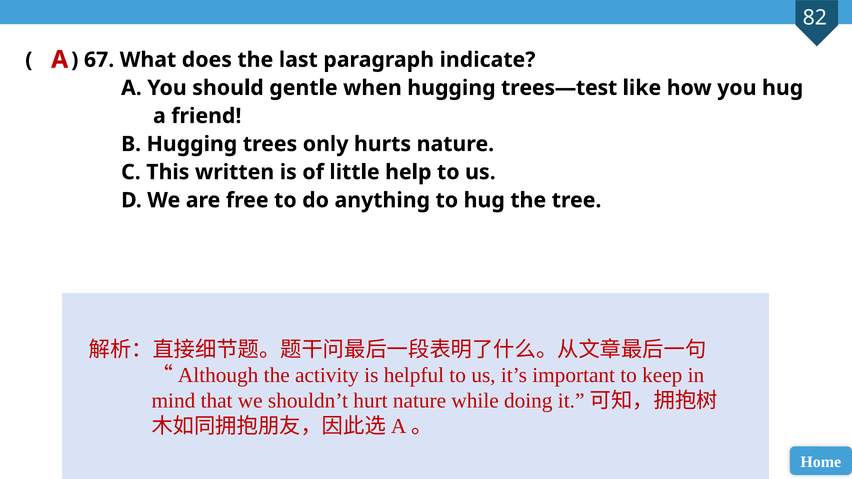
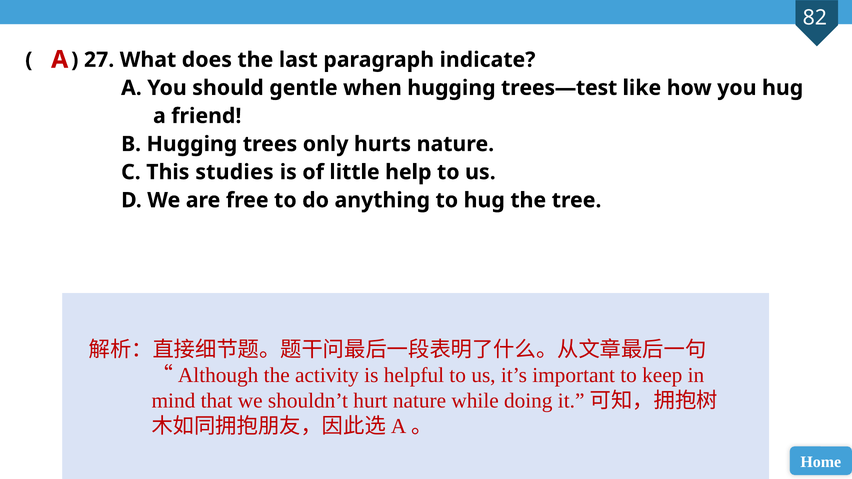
67: 67 -> 27
written: written -> studies
